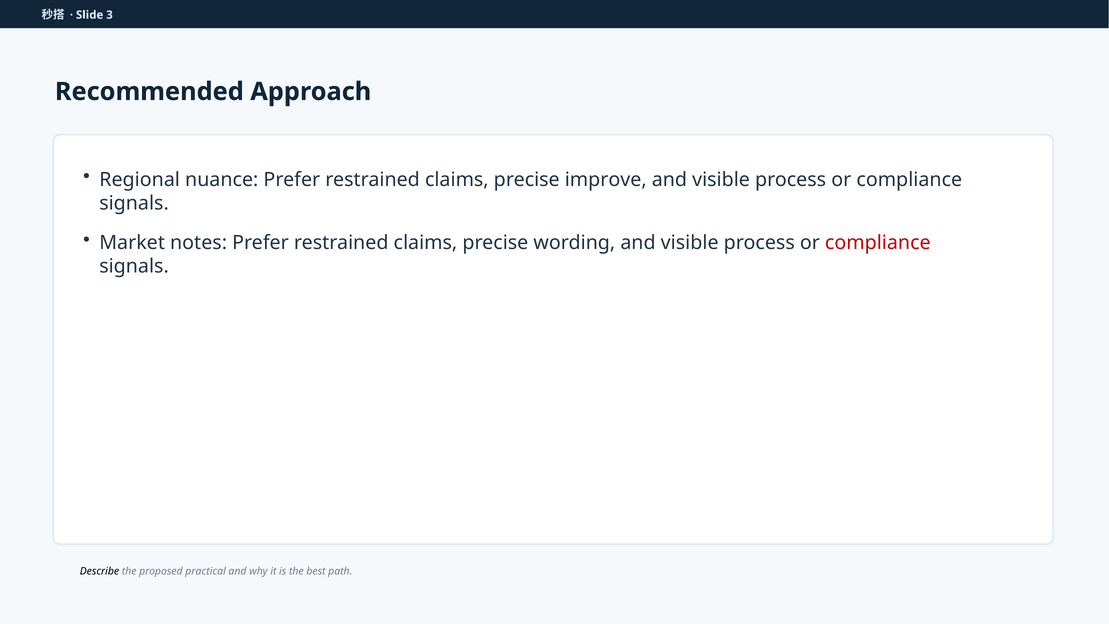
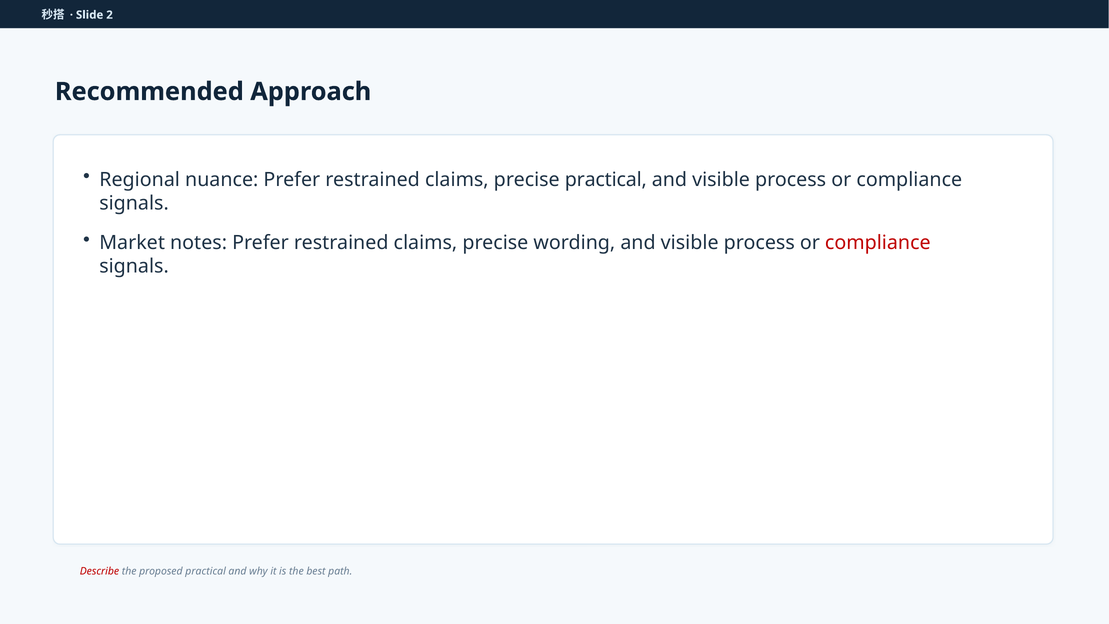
3: 3 -> 2
precise improve: improve -> practical
Describe colour: black -> red
